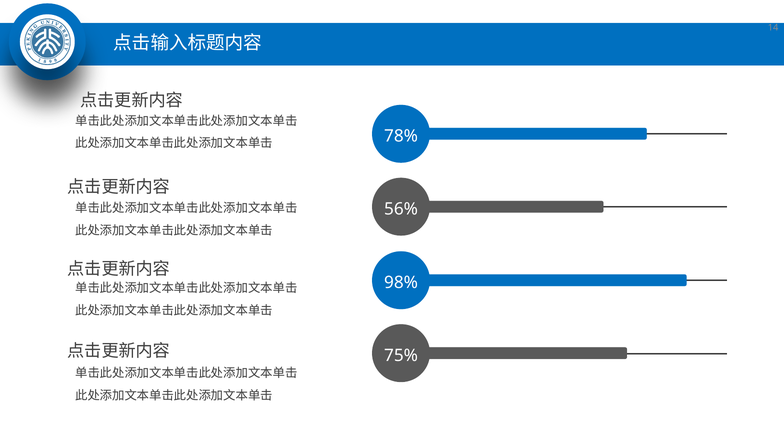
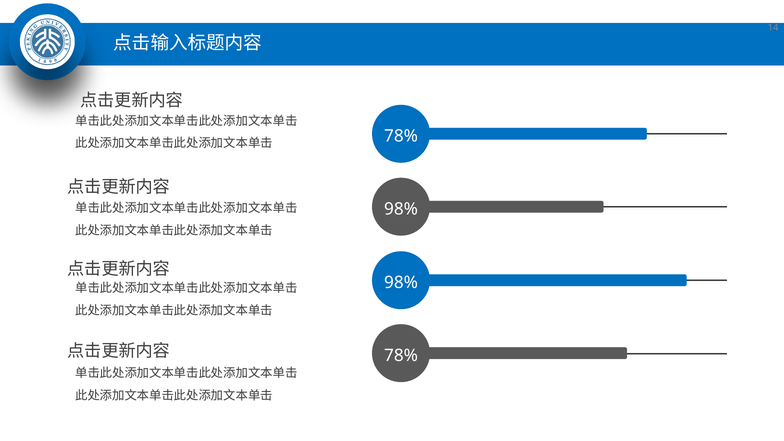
56% at (401, 209): 56% -> 98%
75% at (401, 356): 75% -> 78%
